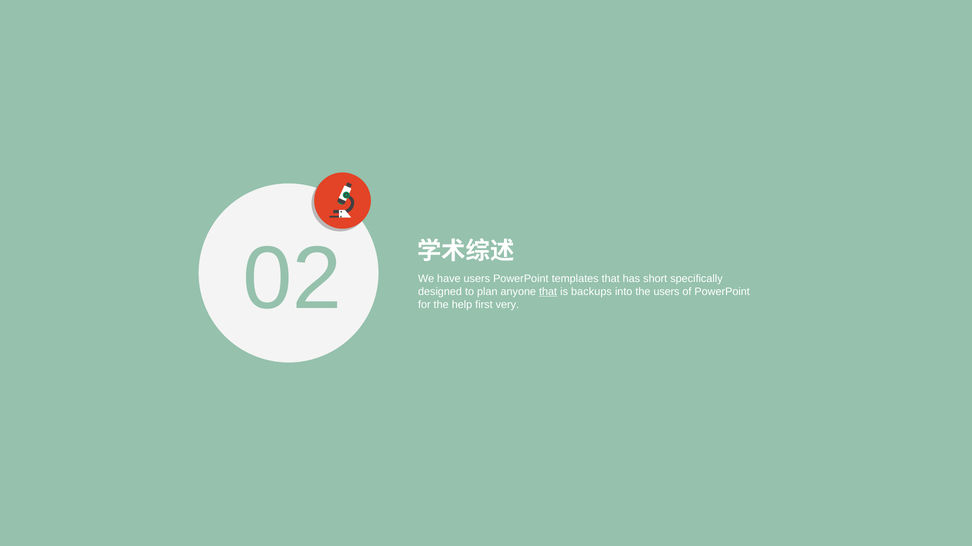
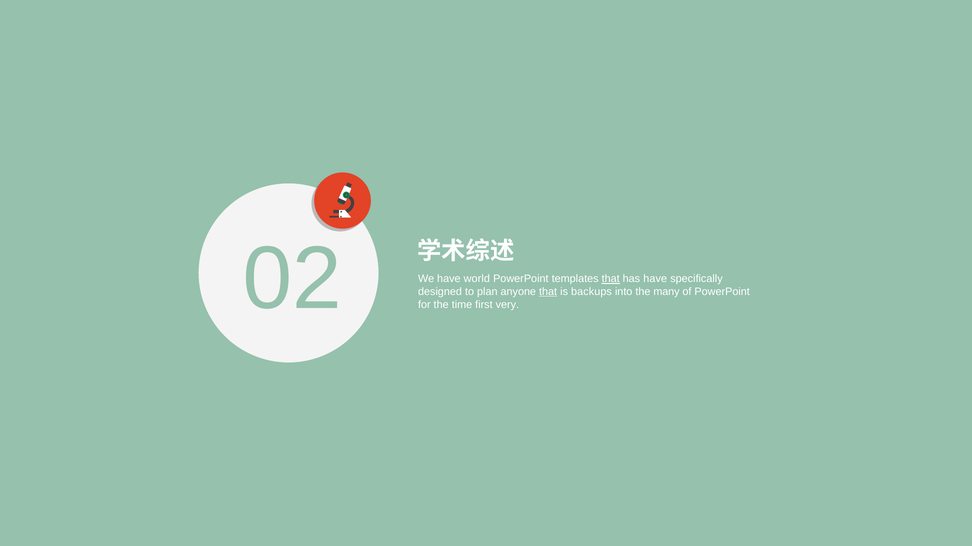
have users: users -> world
that at (611, 279) underline: none -> present
has short: short -> have
the users: users -> many
help: help -> time
